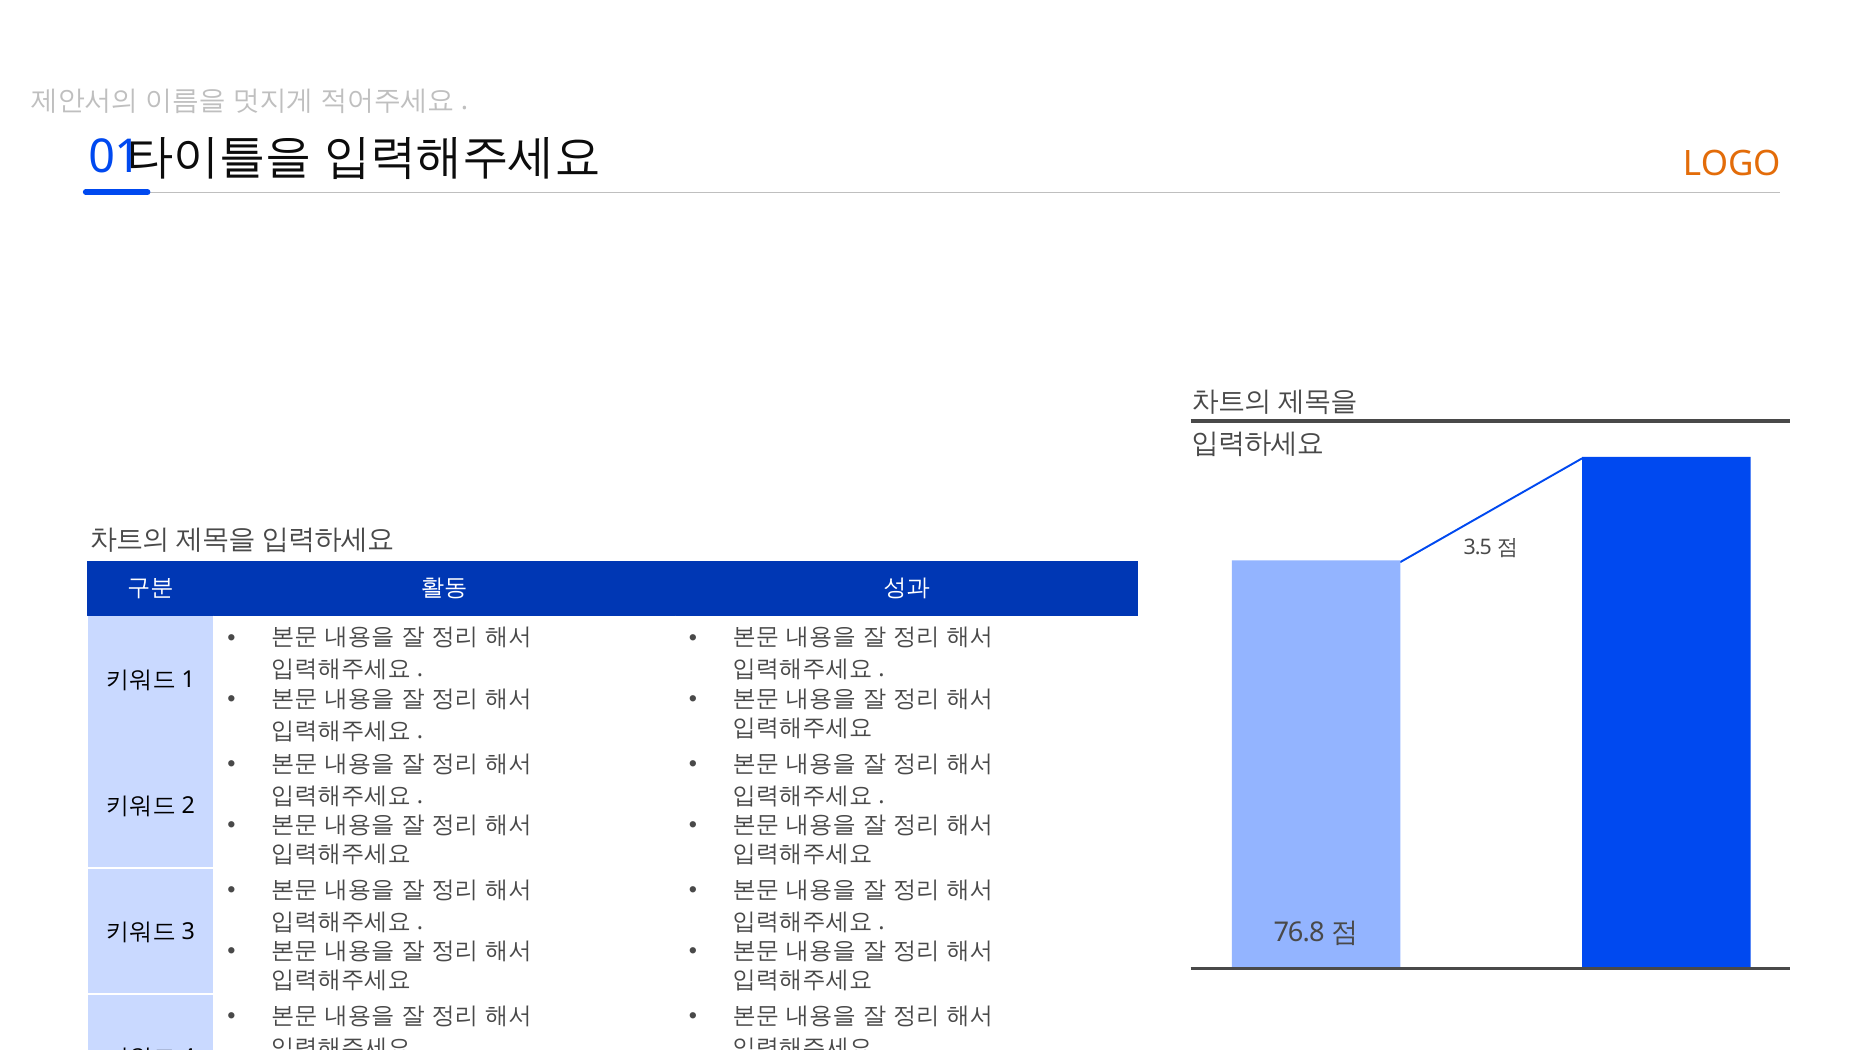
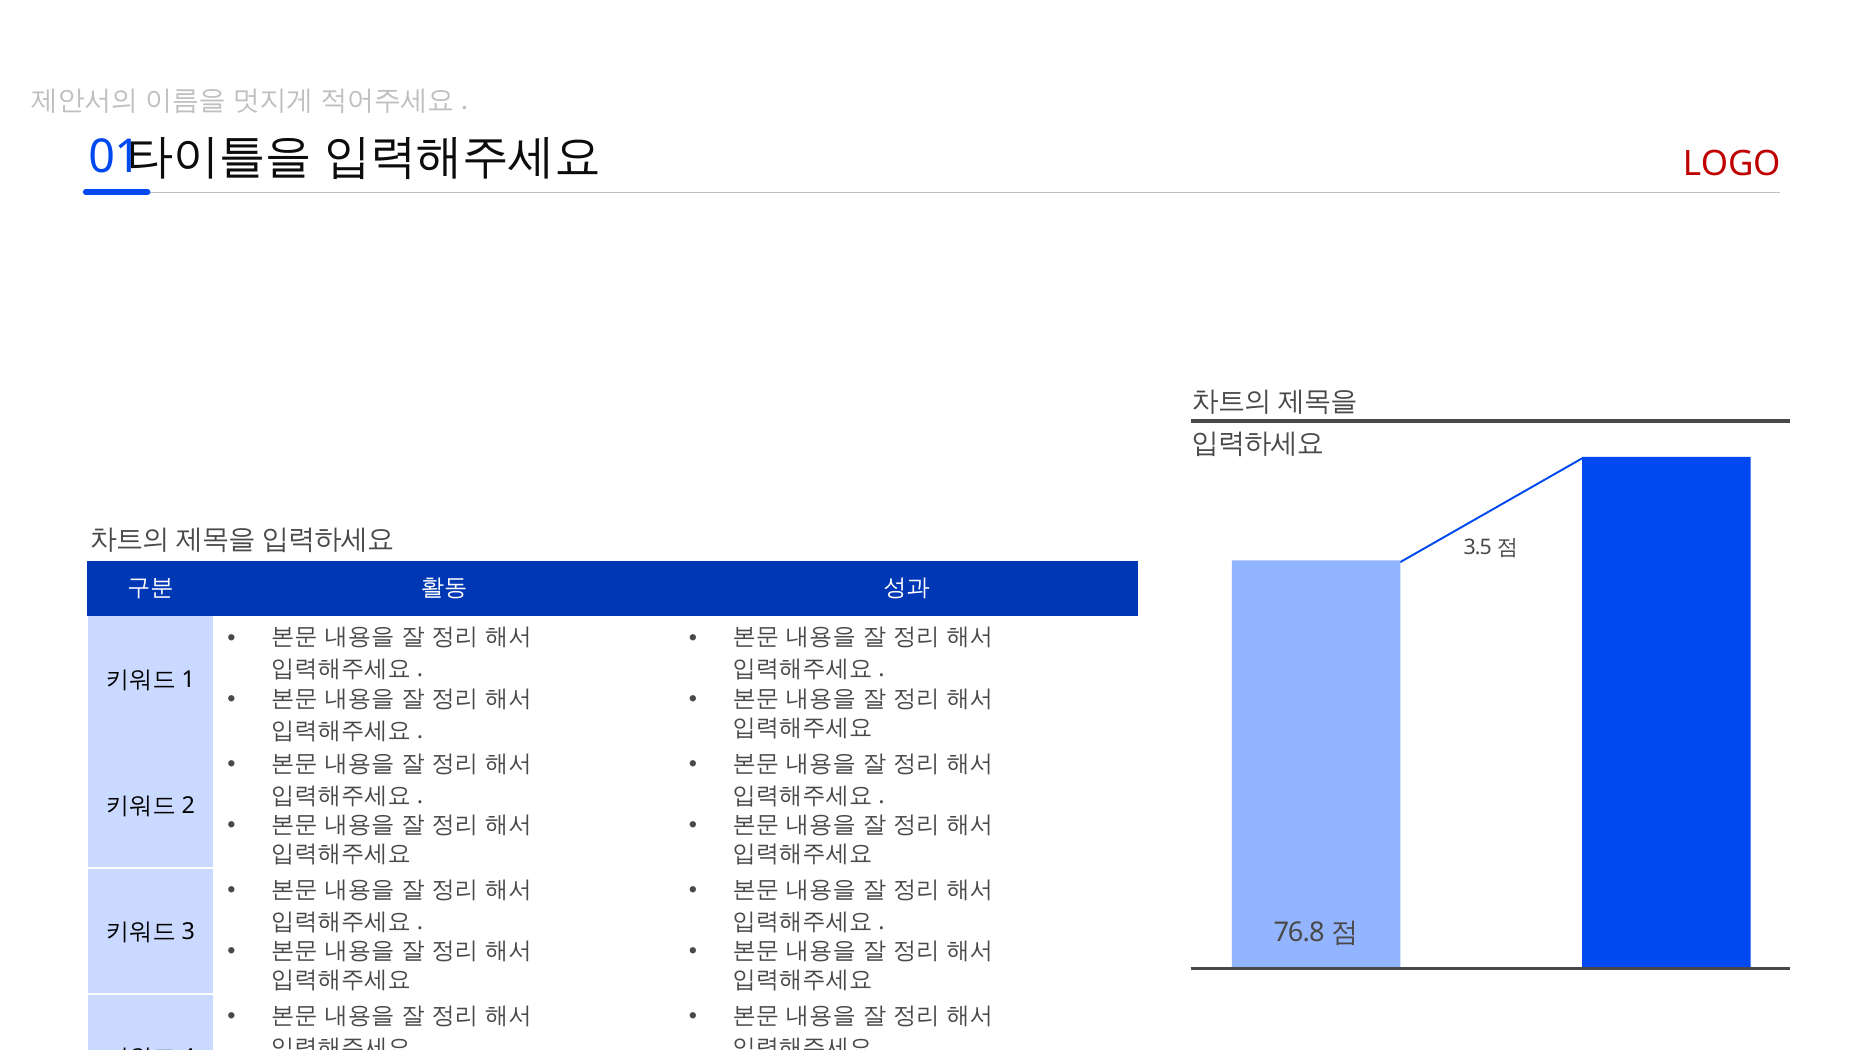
LOGO colour: orange -> red
